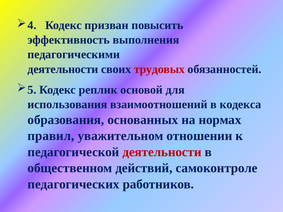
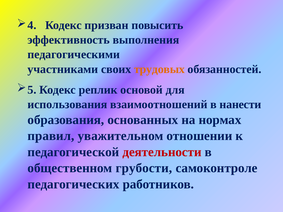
деятельности at (63, 69): деятельности -> участниками
трудовых colour: red -> orange
кодекса: кодекса -> нанести
действий: действий -> грубости
